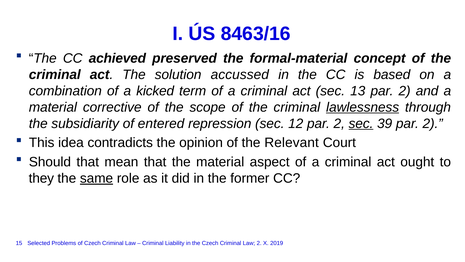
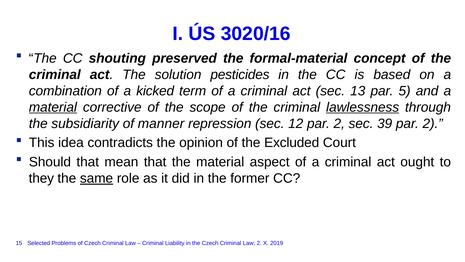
8463/16: 8463/16 -> 3020/16
achieved: achieved -> shouting
accussed: accussed -> pesticides
13 par 2: 2 -> 5
material at (53, 107) underline: none -> present
entered: entered -> manner
sec at (361, 123) underline: present -> none
Relevant: Relevant -> Excluded
